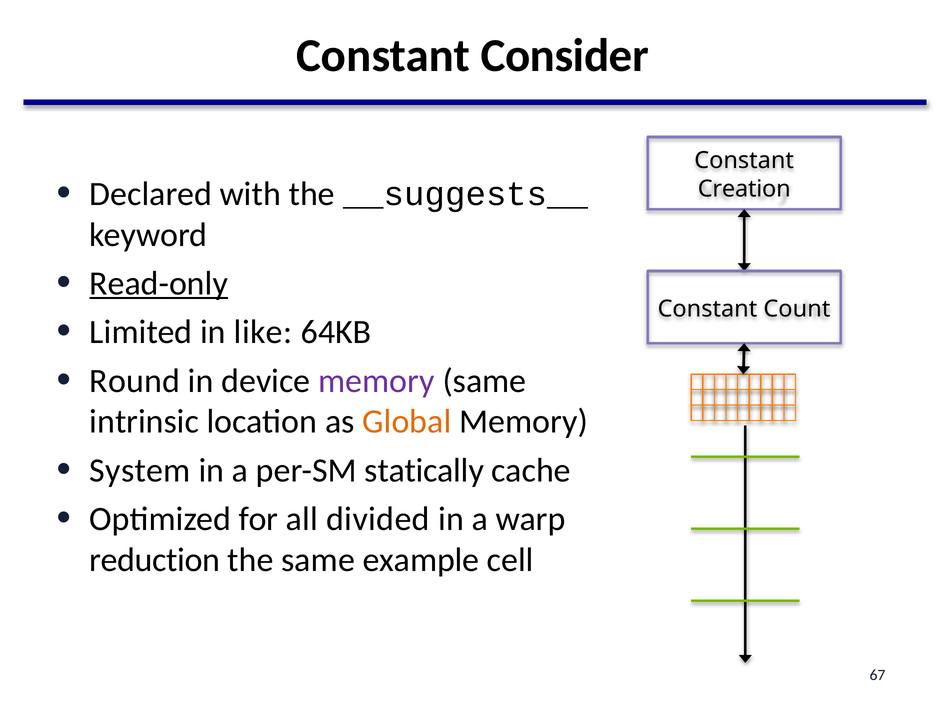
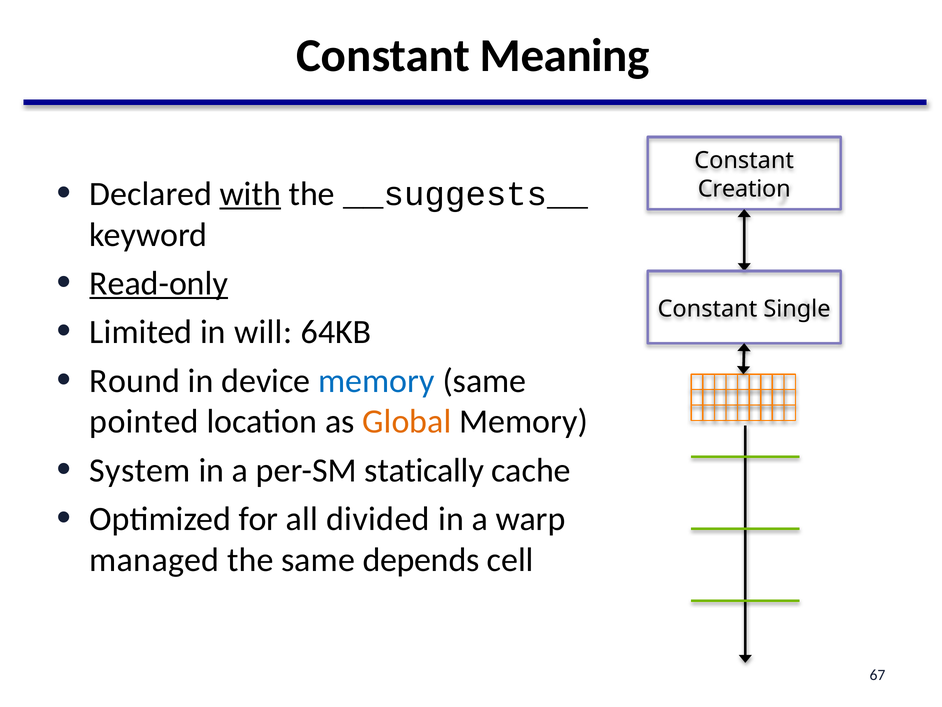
Consider: Consider -> Meaning
with underline: none -> present
Count: Count -> Single
like: like -> will
memory at (376, 381) colour: purple -> blue
intrinsic: intrinsic -> pointed
reduction: reduction -> managed
example: example -> depends
